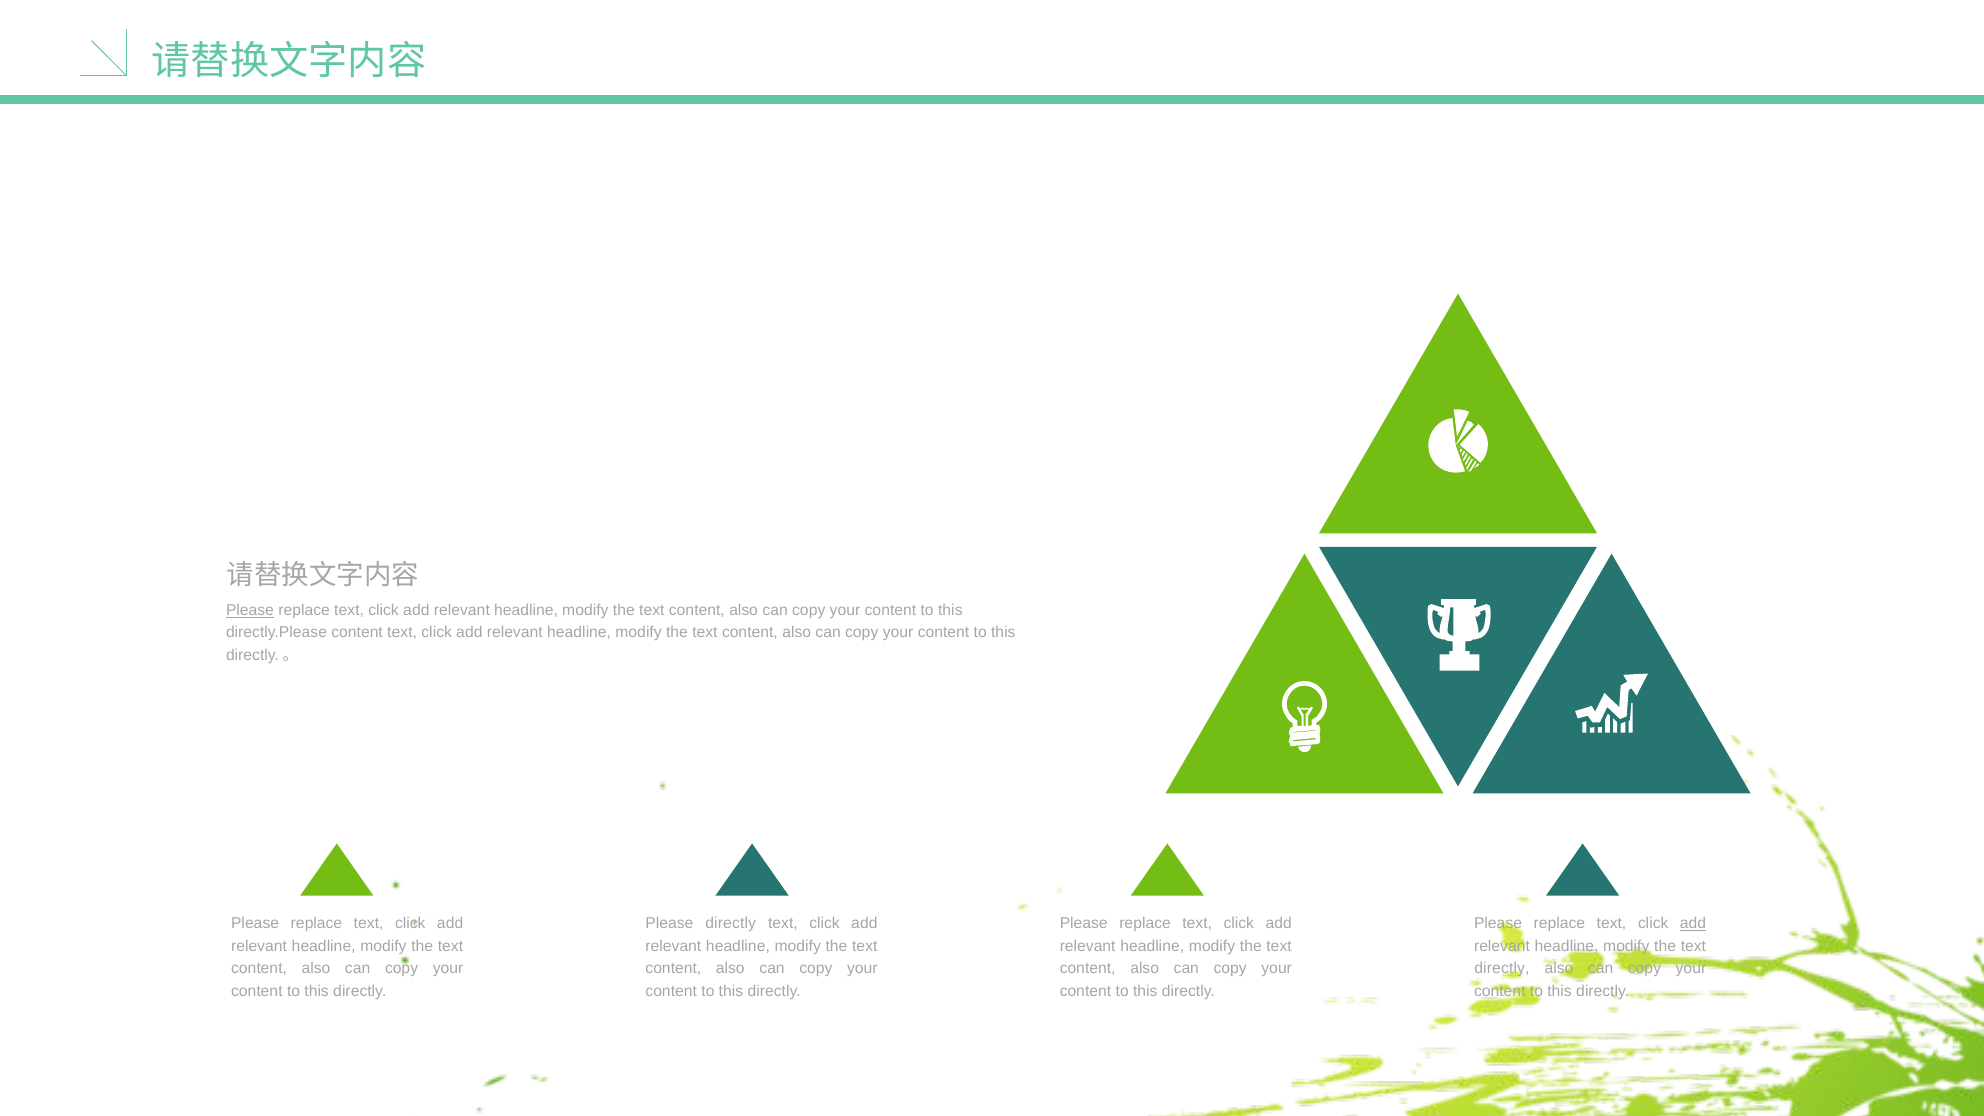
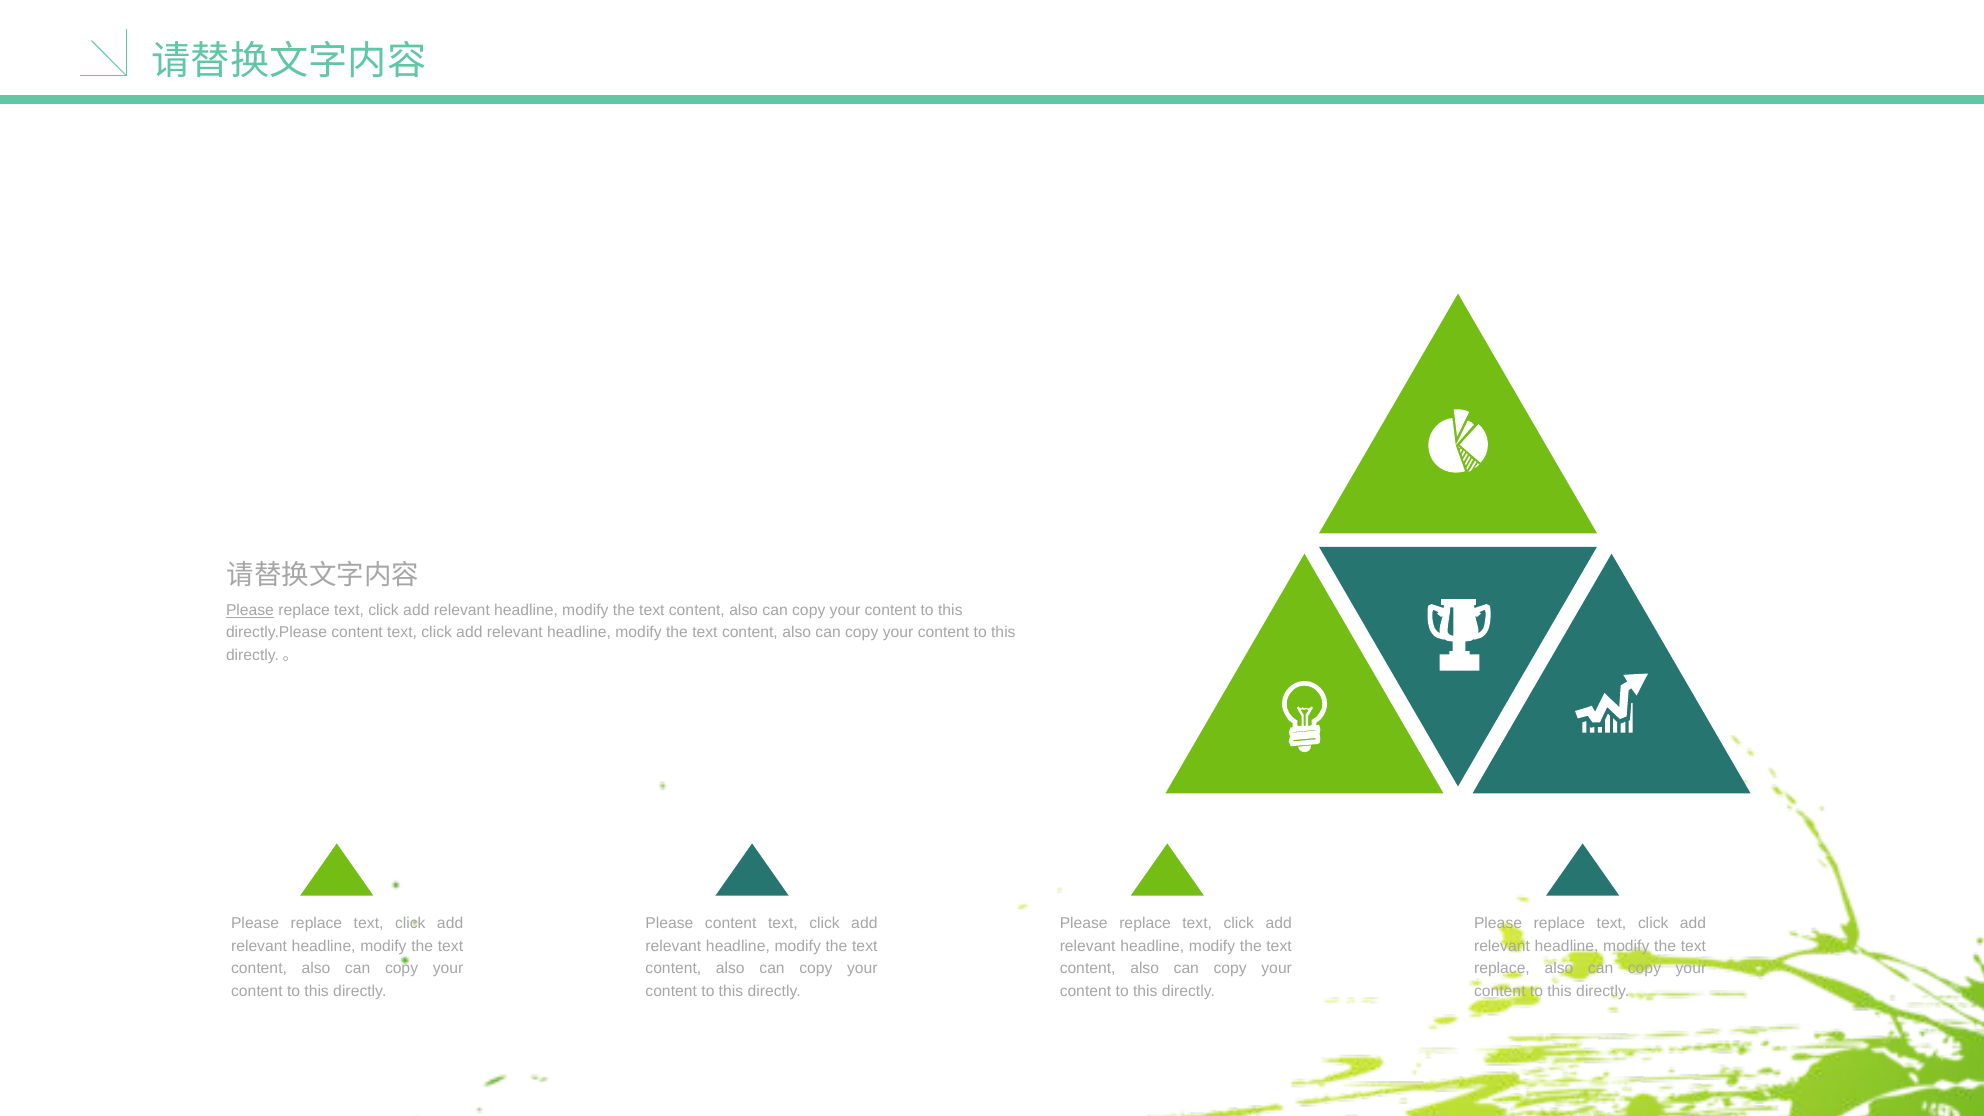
Please directly: directly -> content
add at (1693, 924) underline: present -> none
directly at (1502, 969): directly -> replace
